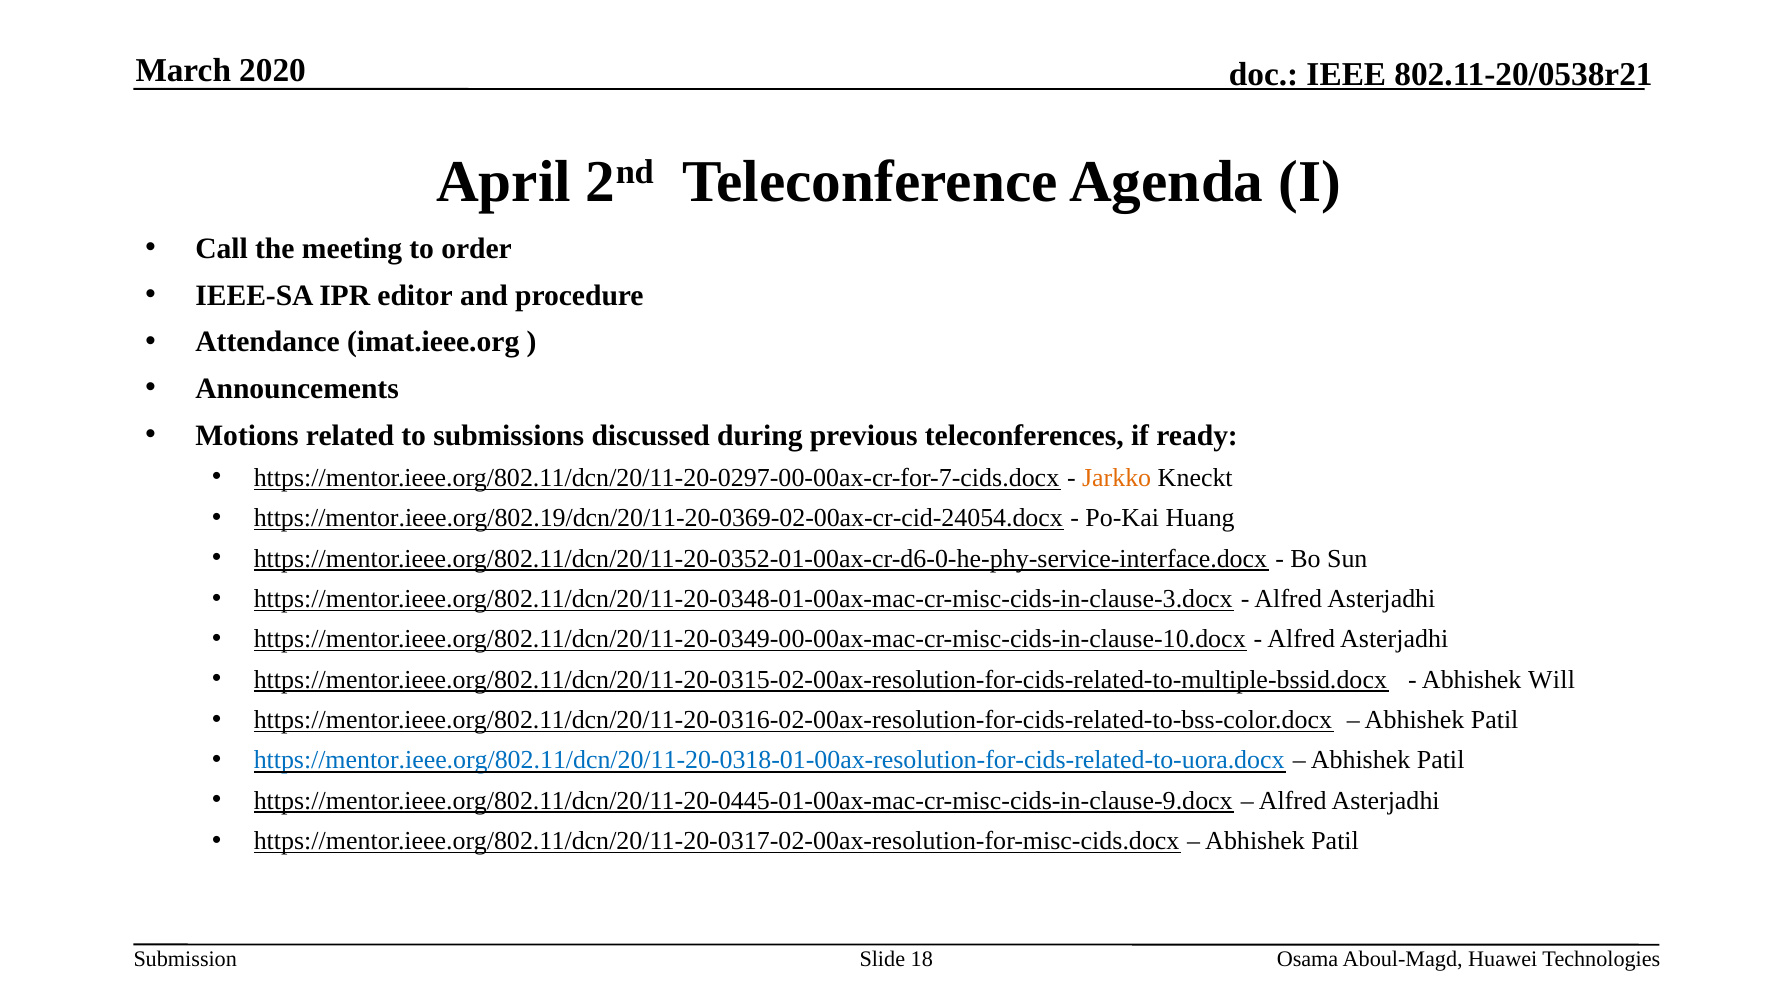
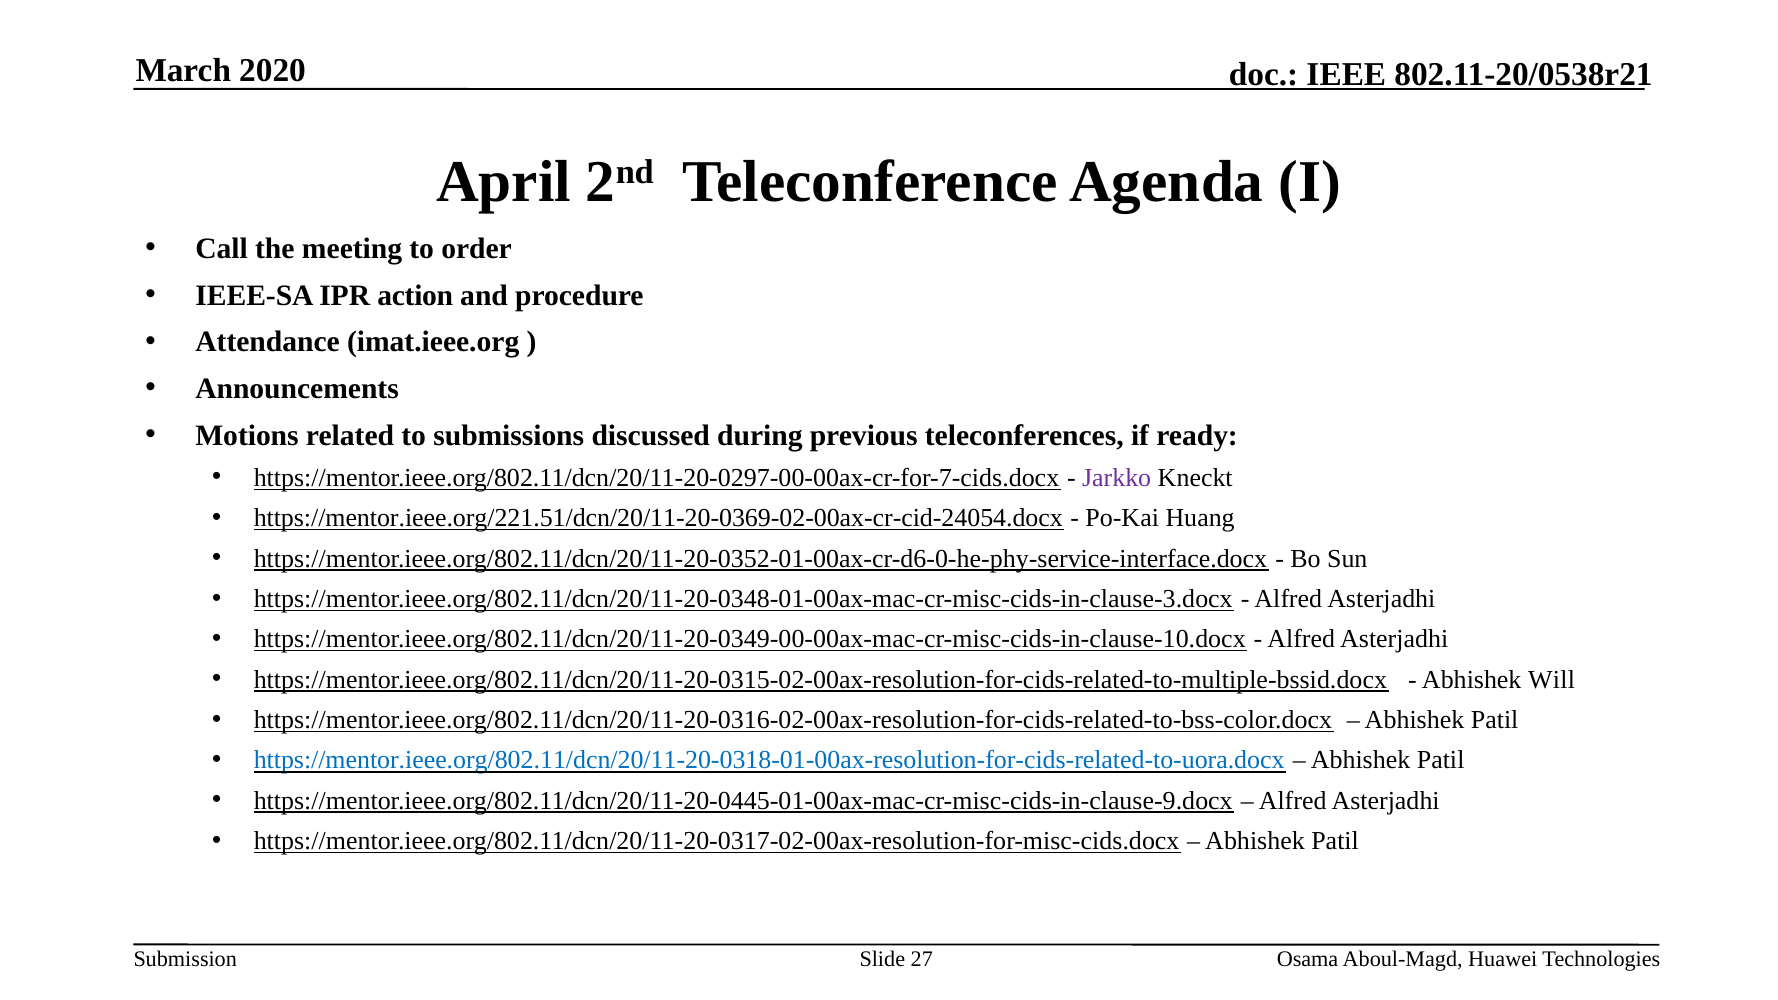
editor: editor -> action
Jarkko colour: orange -> purple
https://mentor.ieee.org/802.19/dcn/20/11-20-0369-02-00ax-cr-cid-24054.docx: https://mentor.ieee.org/802.19/dcn/20/11-20-0369-02-00ax-cr-cid-24054.docx -> https://mentor.ieee.org/221.51/dcn/20/11-20-0369-02-00ax-cr-cid-24054.docx
18: 18 -> 27
